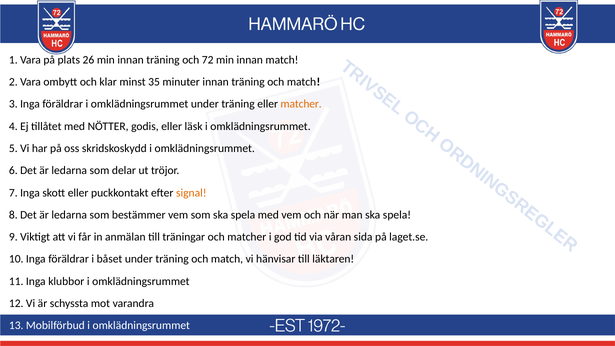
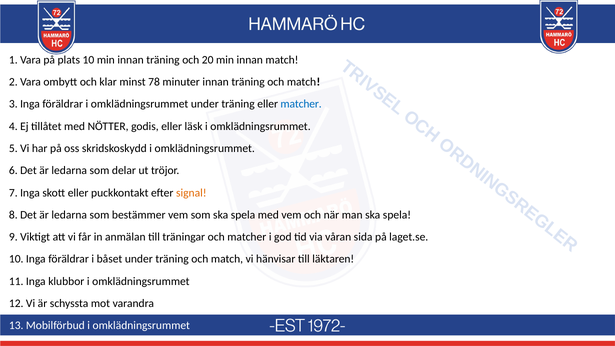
plats 26: 26 -> 10
72: 72 -> 20
35: 35 -> 78
matcher at (301, 104) colour: orange -> blue
